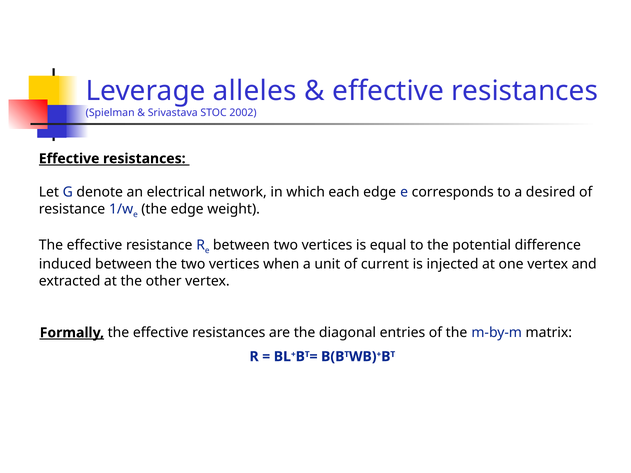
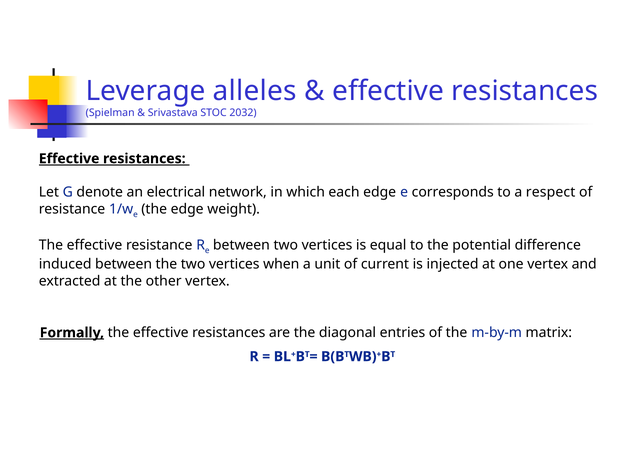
2002: 2002 -> 2032
desired: desired -> respect
